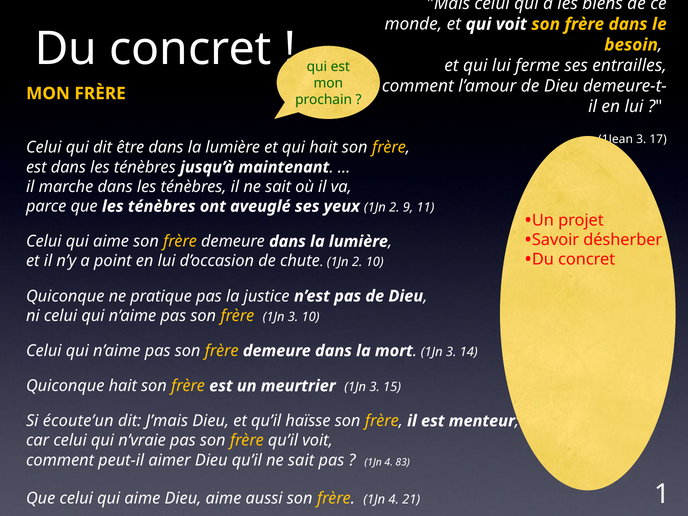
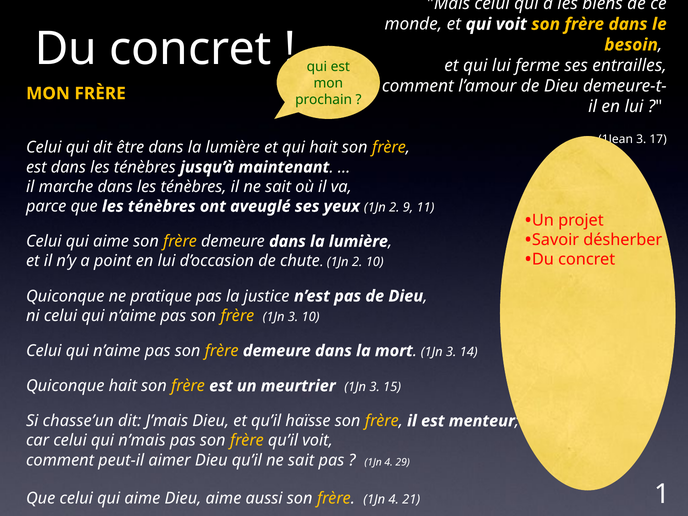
écoute’un: écoute’un -> chasse’un
n’vraie: n’vraie -> n’mais
83: 83 -> 29
